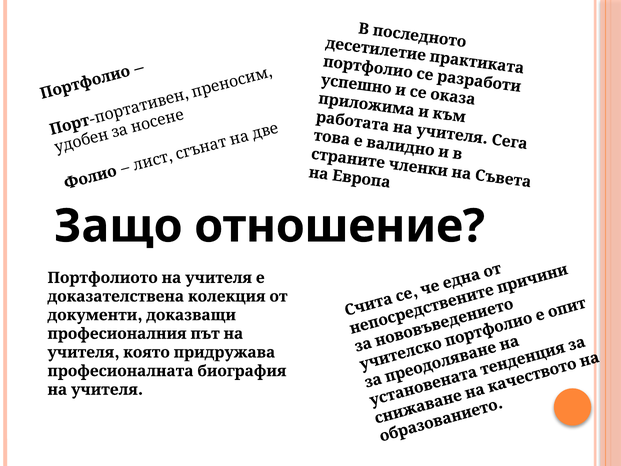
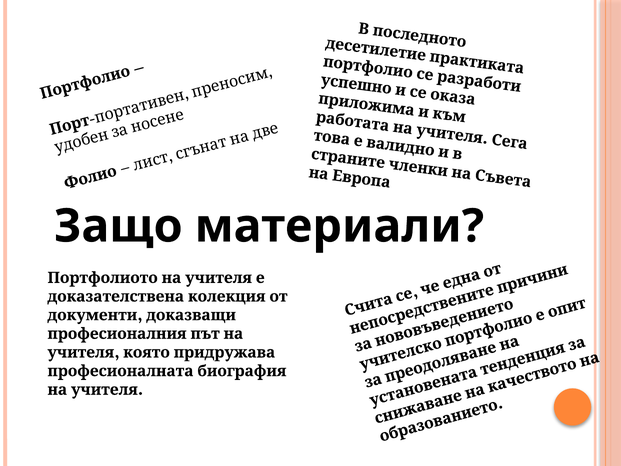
отношение: отношение -> материали
